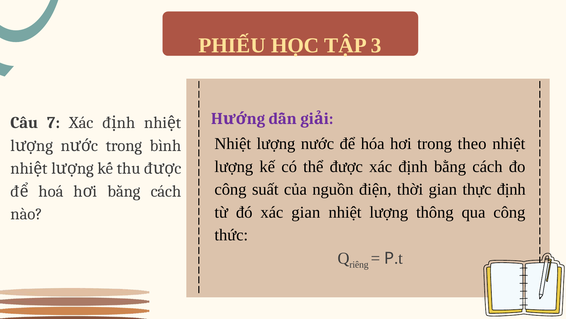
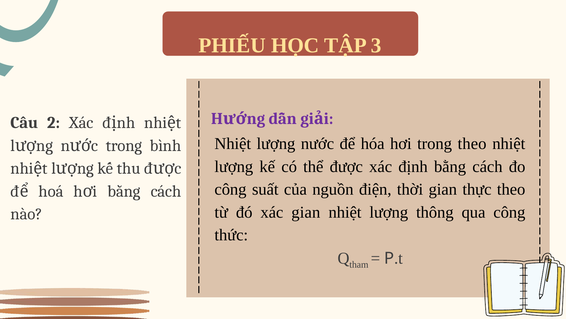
7: 7 -> 2
thực định: định -> theo
riêng: riêng -> tham
